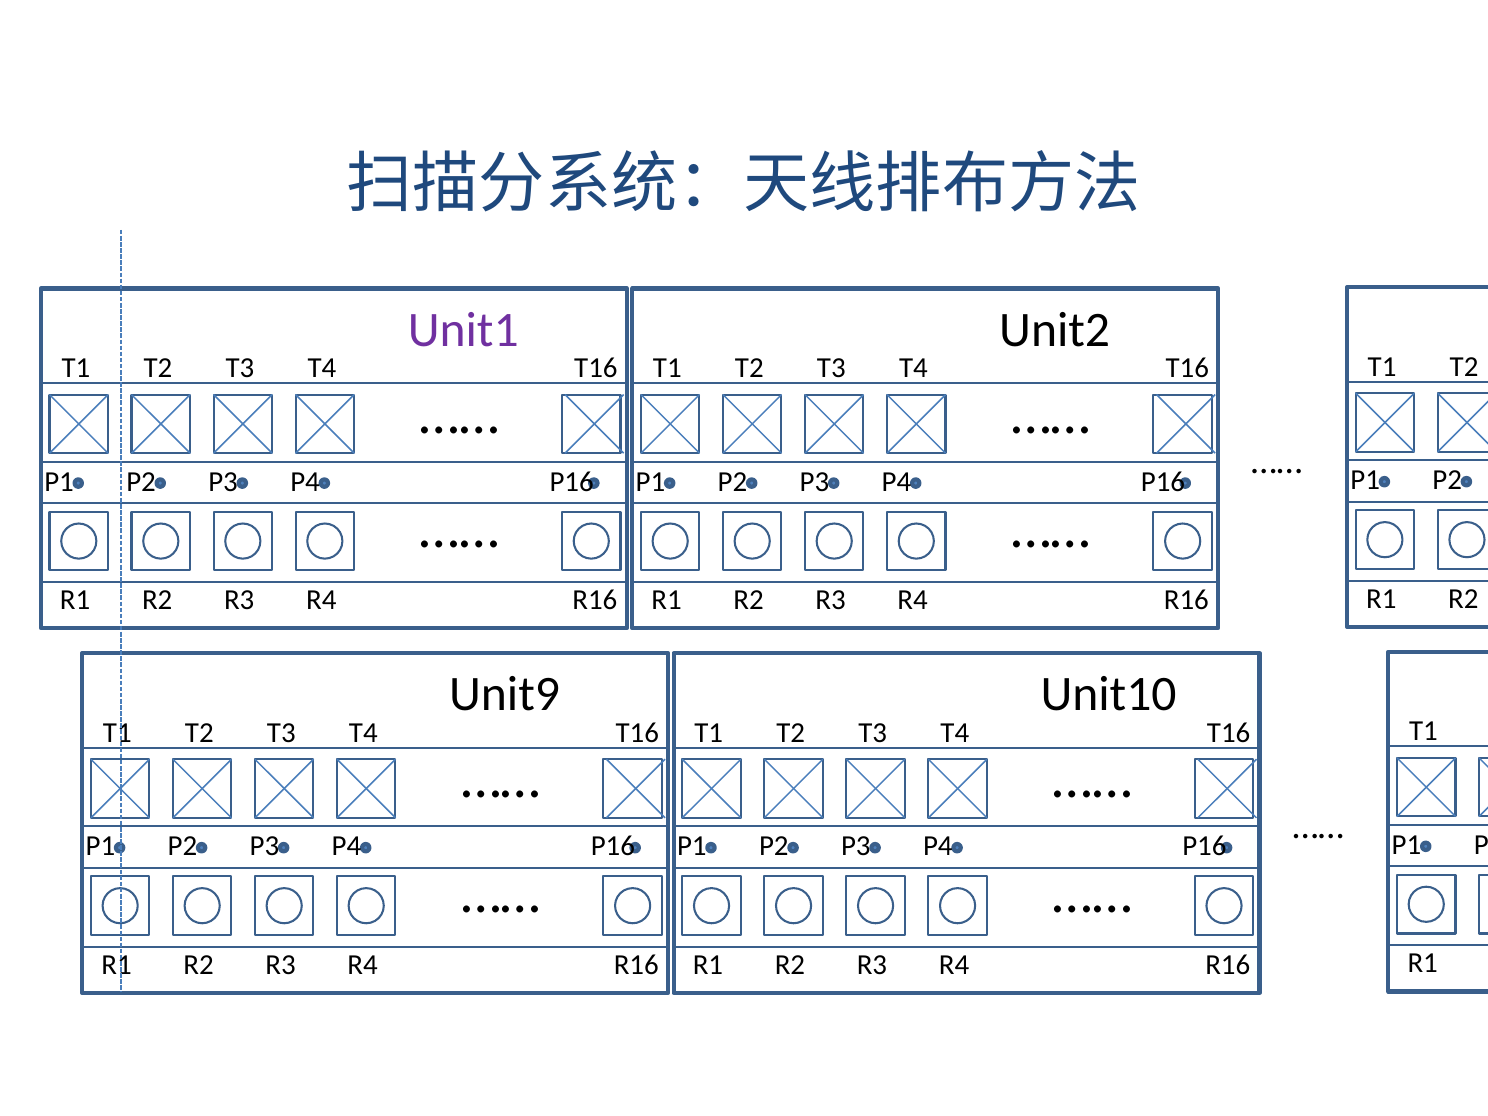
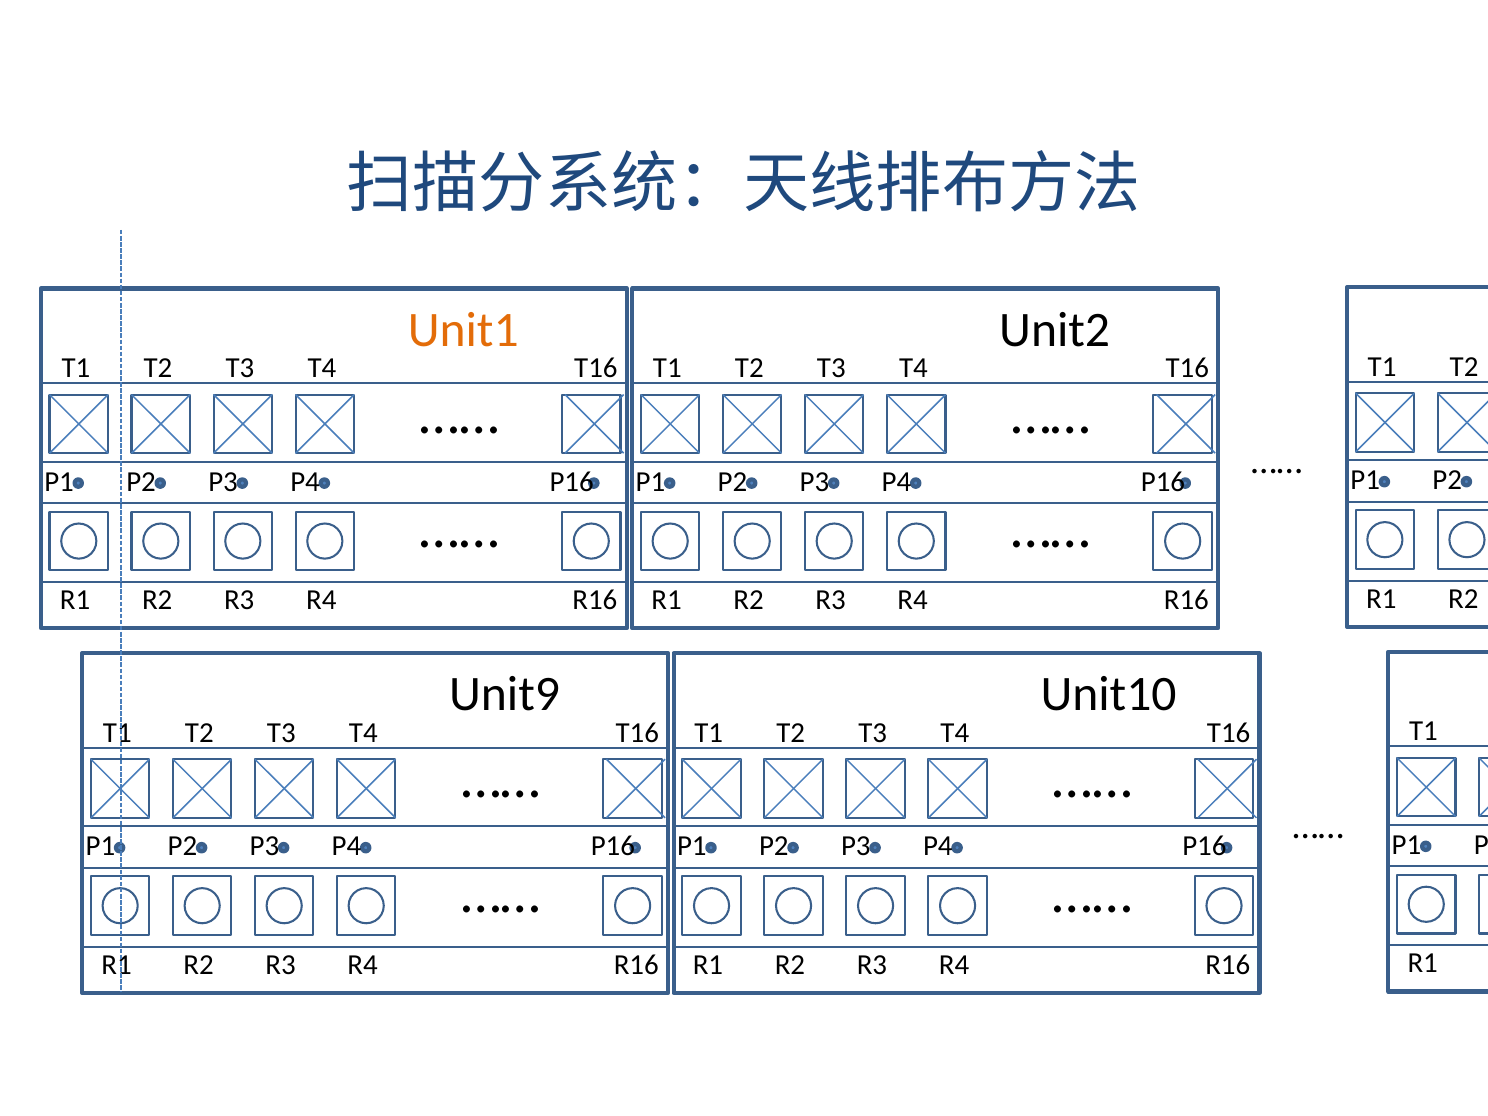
Unit1 colour: purple -> orange
